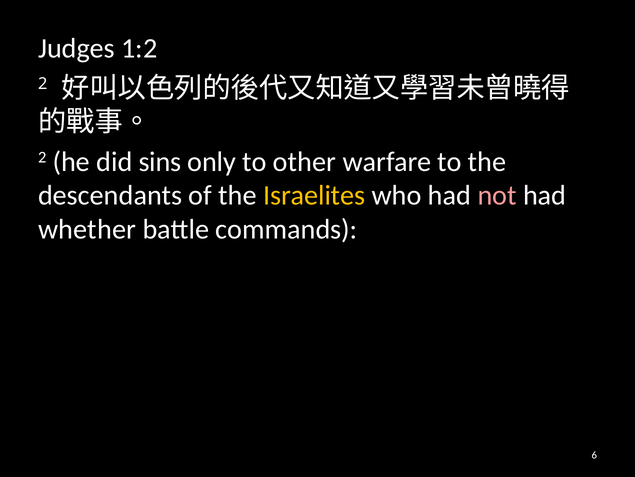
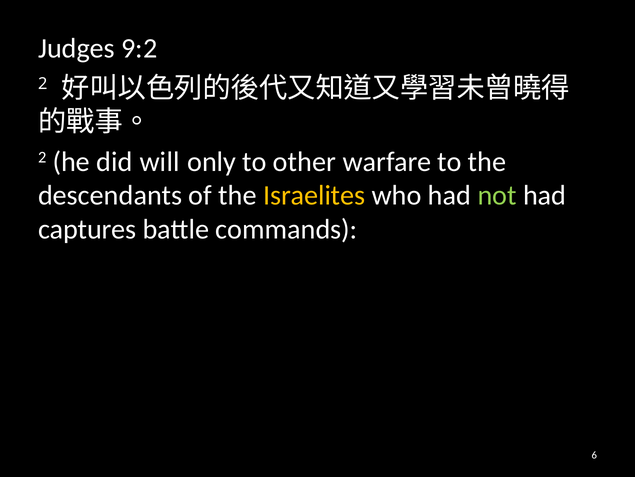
1:2: 1:2 -> 9:2
sins: sins -> will
not colour: pink -> light green
whether: whether -> captures
